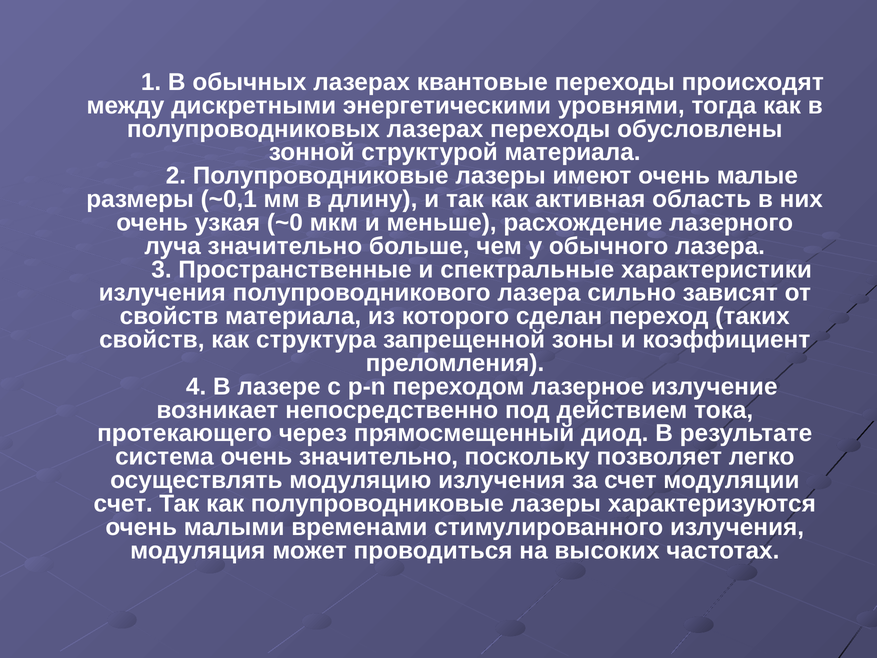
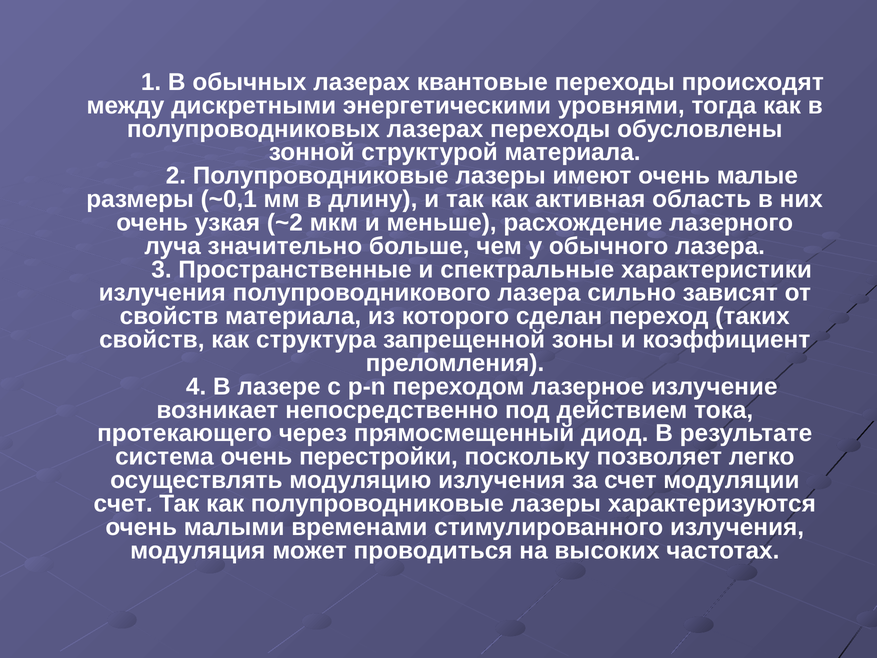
~0: ~0 -> ~2
очень значительно: значительно -> перестройки
